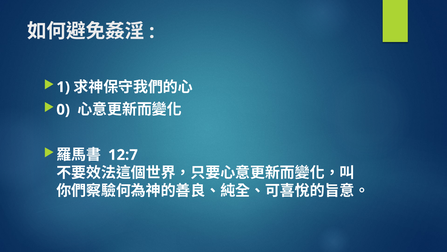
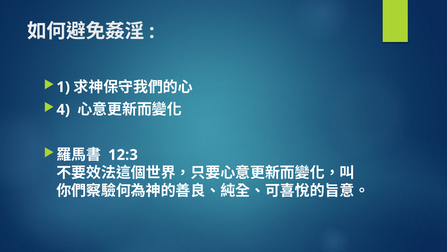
0: 0 -> 4
12:7: 12:7 -> 12:3
